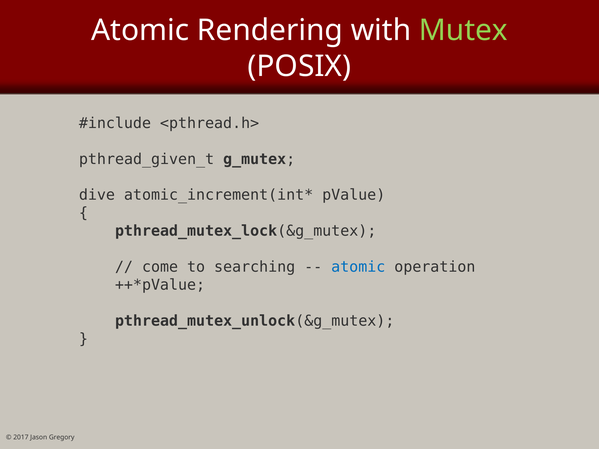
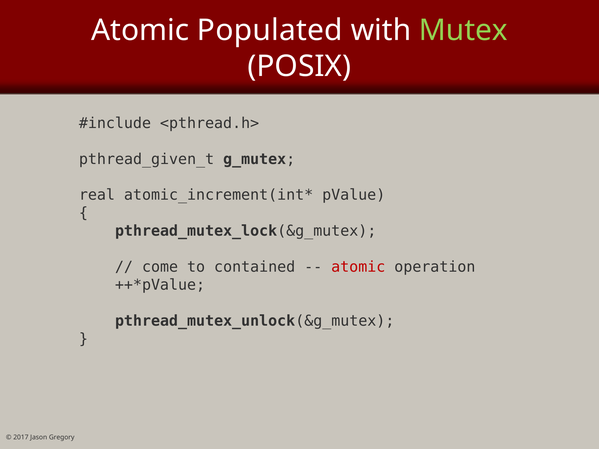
Rendering: Rendering -> Populated
dive: dive -> real
searching: searching -> contained
atomic at (358, 267) colour: blue -> red
